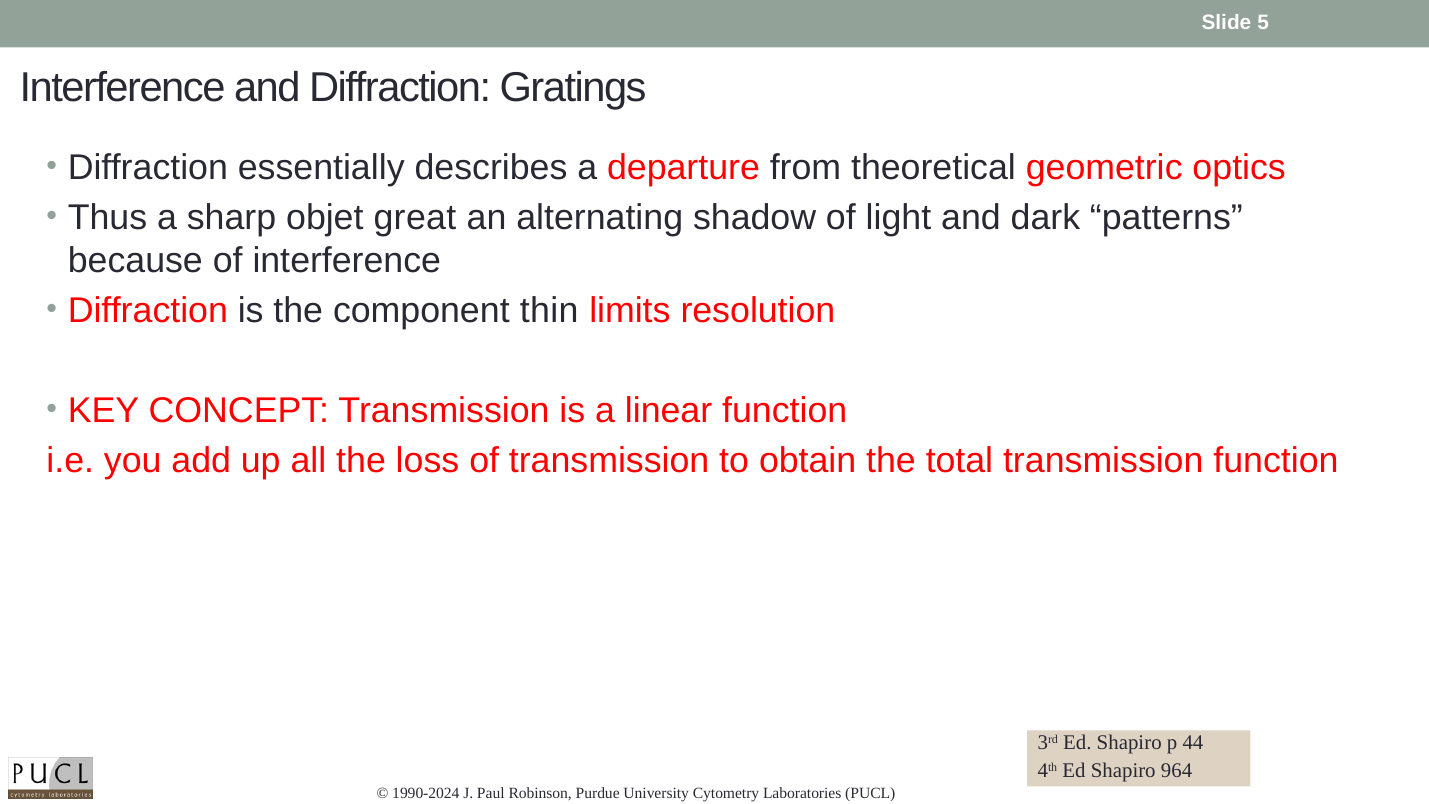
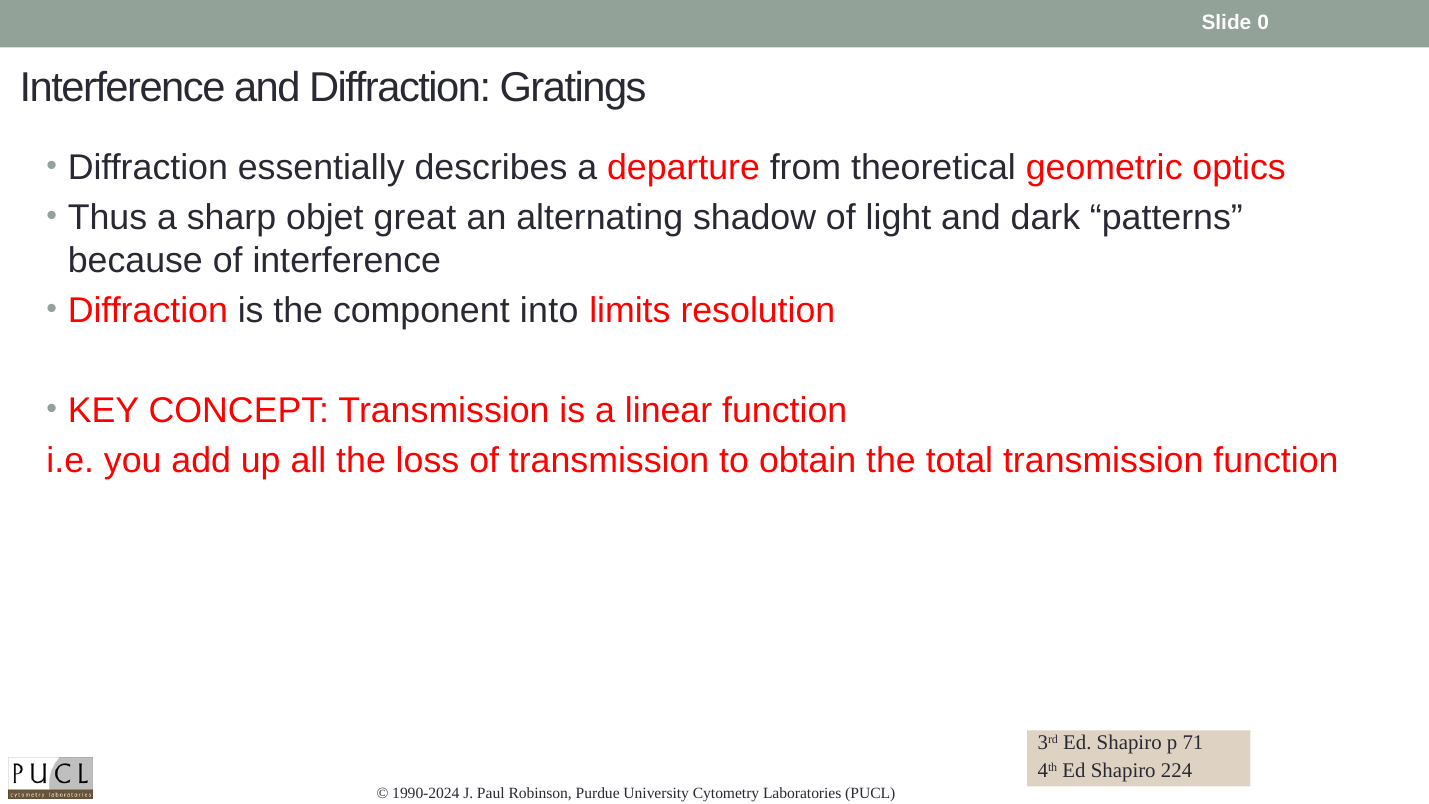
5: 5 -> 0
thin: thin -> into
44: 44 -> 71
964: 964 -> 224
